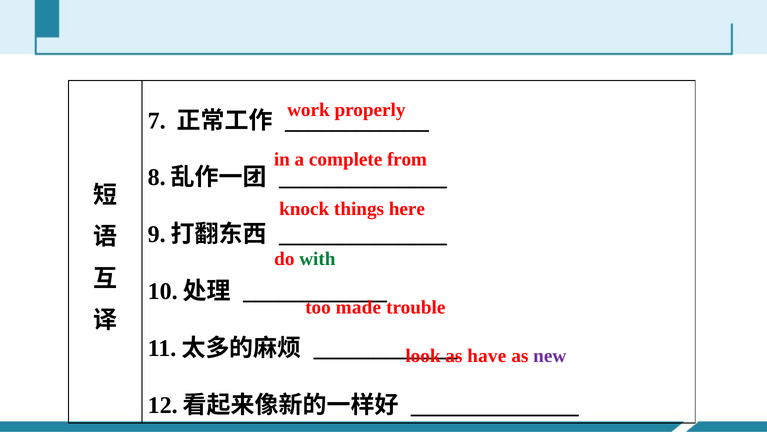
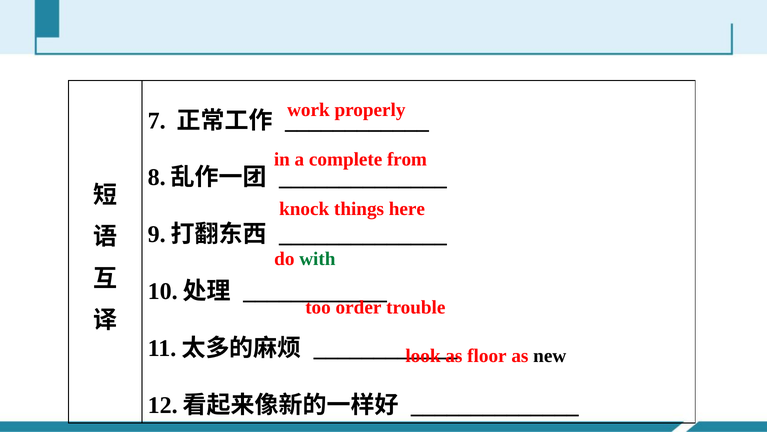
made: made -> order
have: have -> floor
new colour: purple -> black
